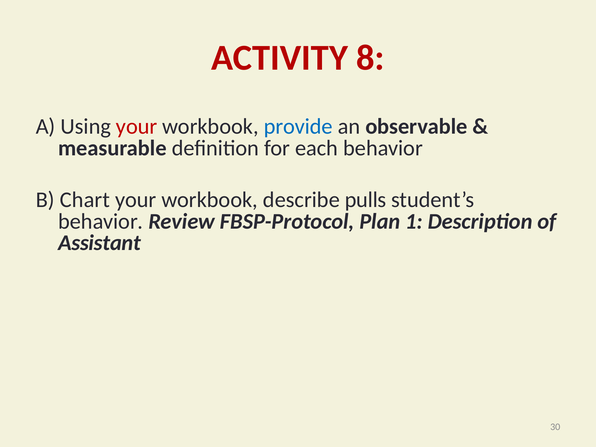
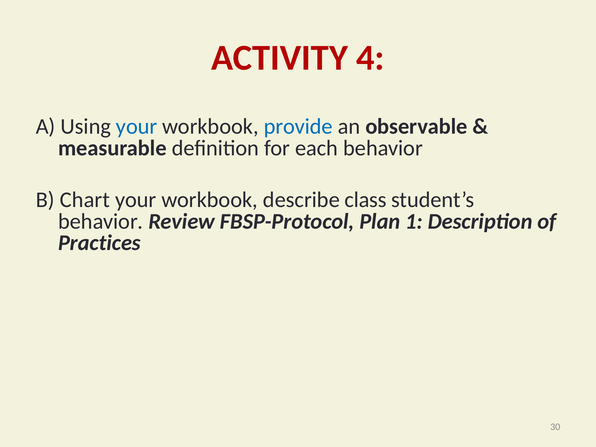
8: 8 -> 4
your at (137, 126) colour: red -> blue
pulls: pulls -> class
Assistant: Assistant -> Practices
